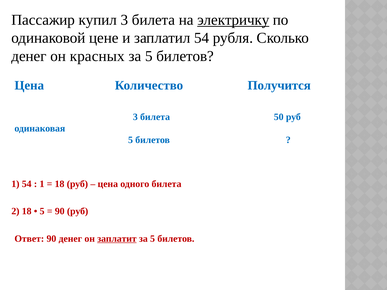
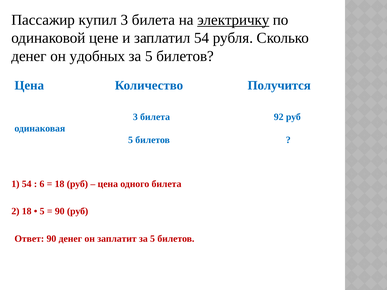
красных: красных -> удобных
50: 50 -> 92
1 at (42, 184): 1 -> 6
заплатит underline: present -> none
